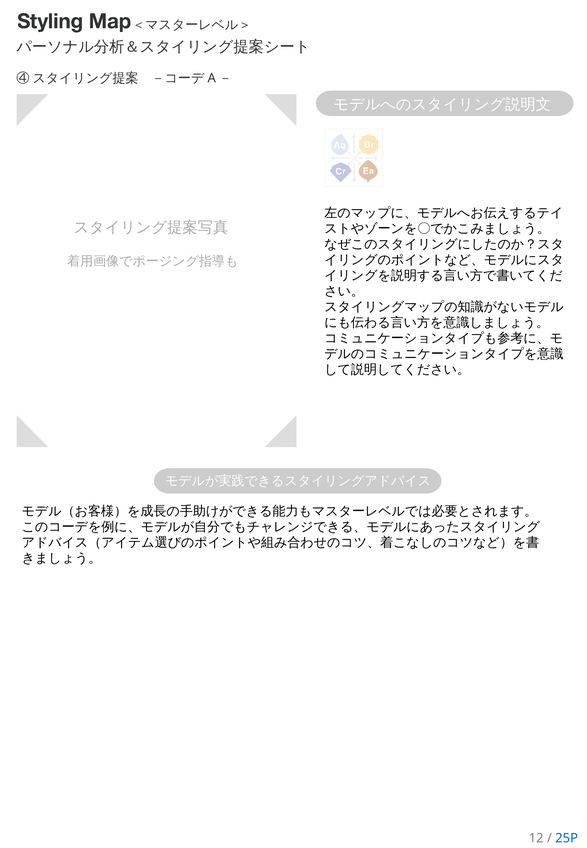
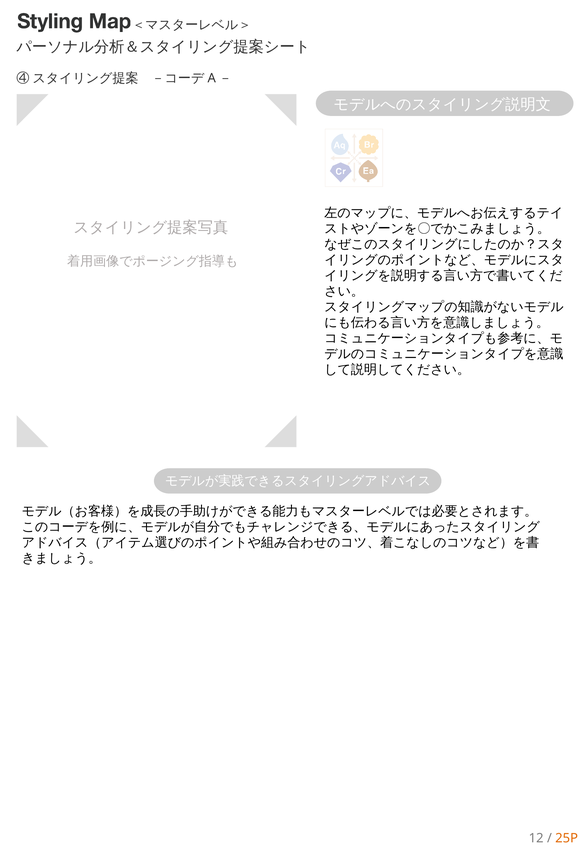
25P colour: blue -> orange
